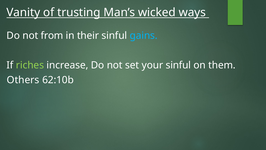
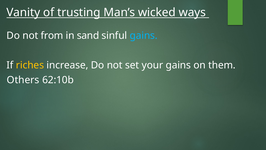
their: their -> sand
riches colour: light green -> yellow
your sinful: sinful -> gains
